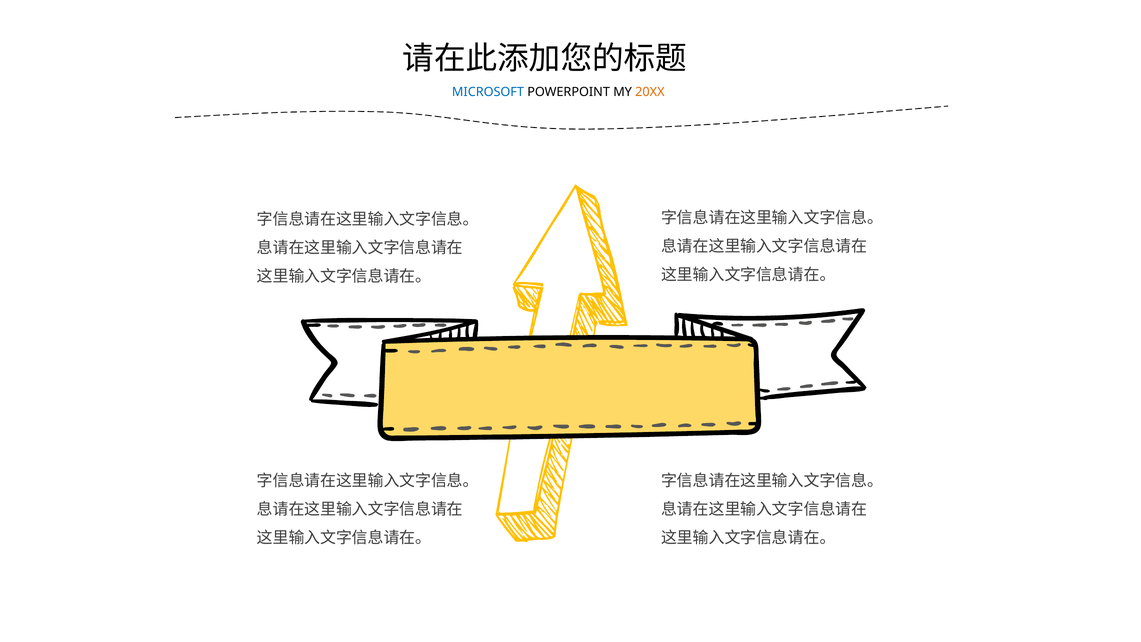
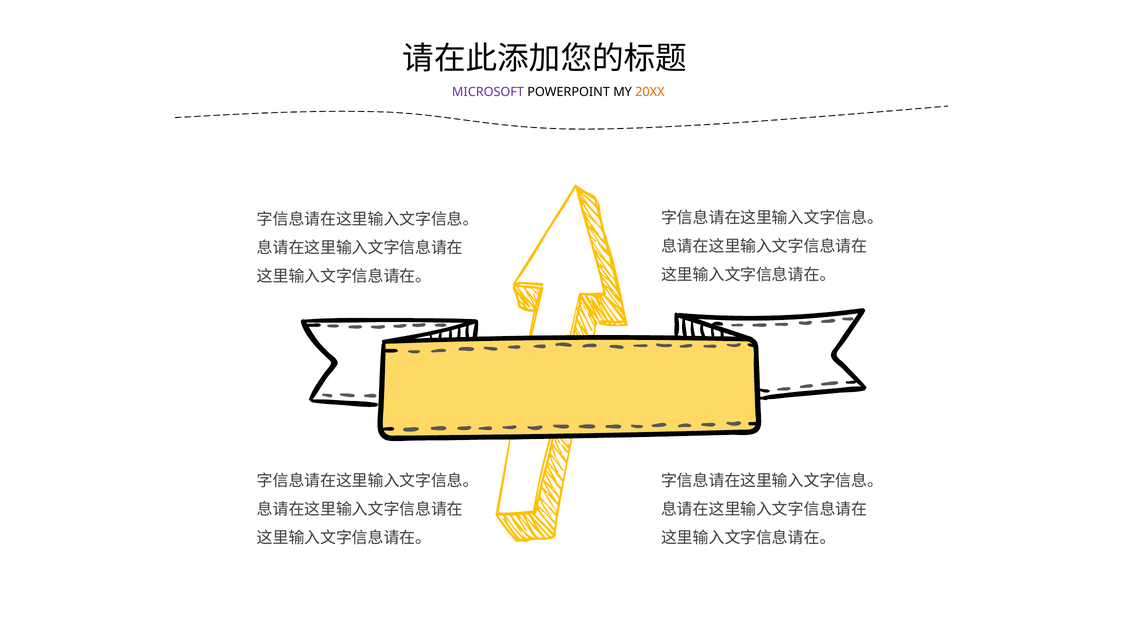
MICROSOFT colour: blue -> purple
